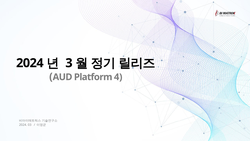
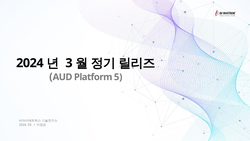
4: 4 -> 5
